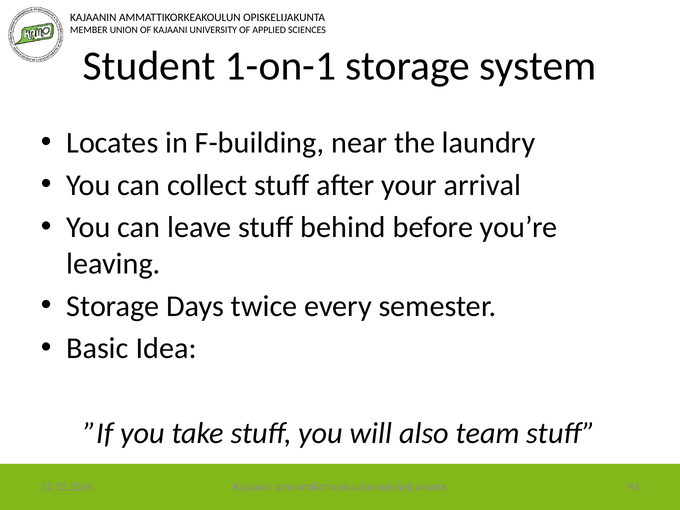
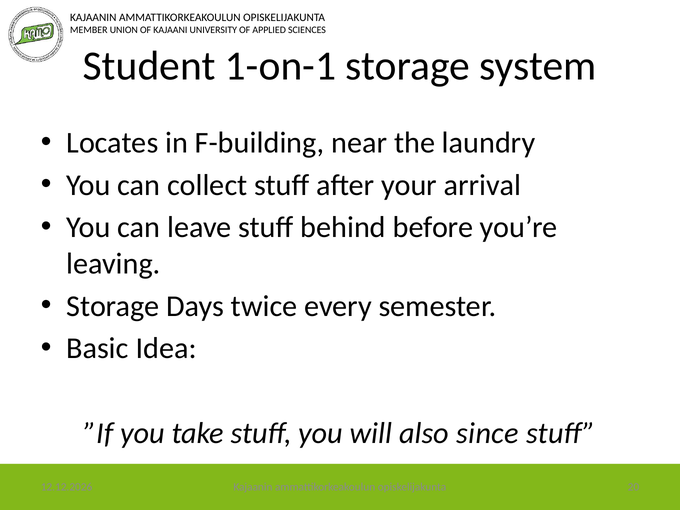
team: team -> since
93: 93 -> 20
